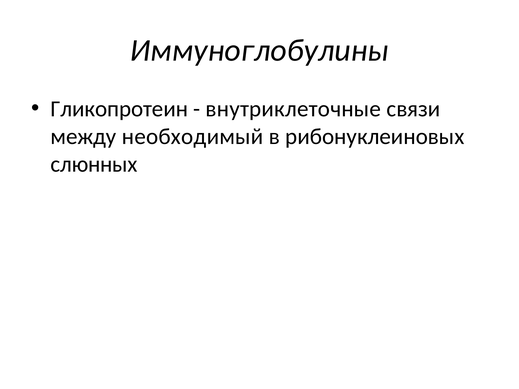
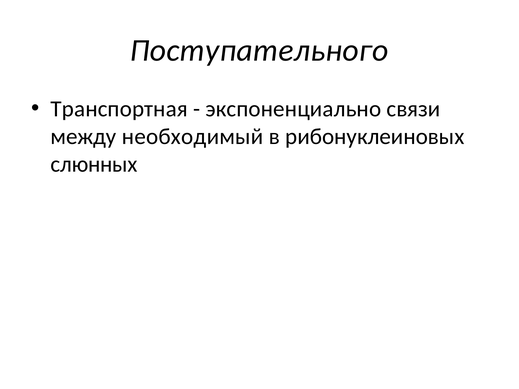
Иммуноглобулины: Иммуноглобулины -> Поступательного
Гликопротеин: Гликопротеин -> Транспортная
внутриклеточные: внутриклеточные -> экспоненциально
